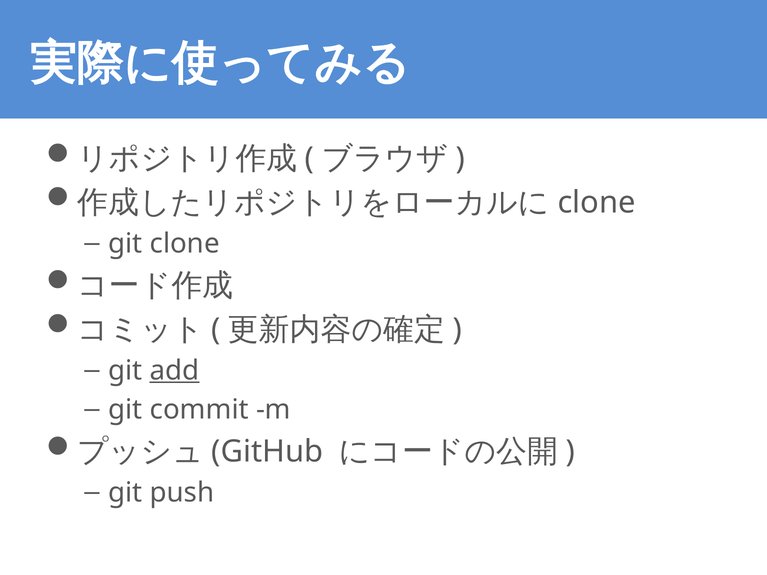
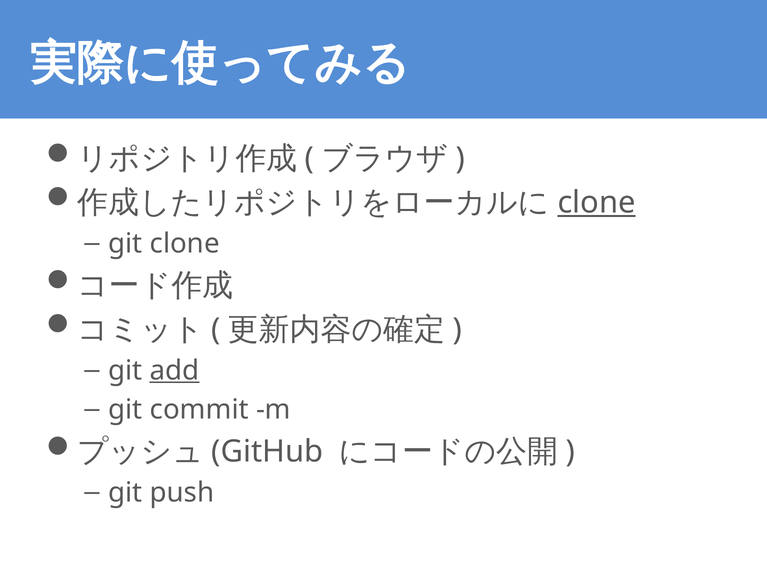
clone at (597, 203) underline: none -> present
